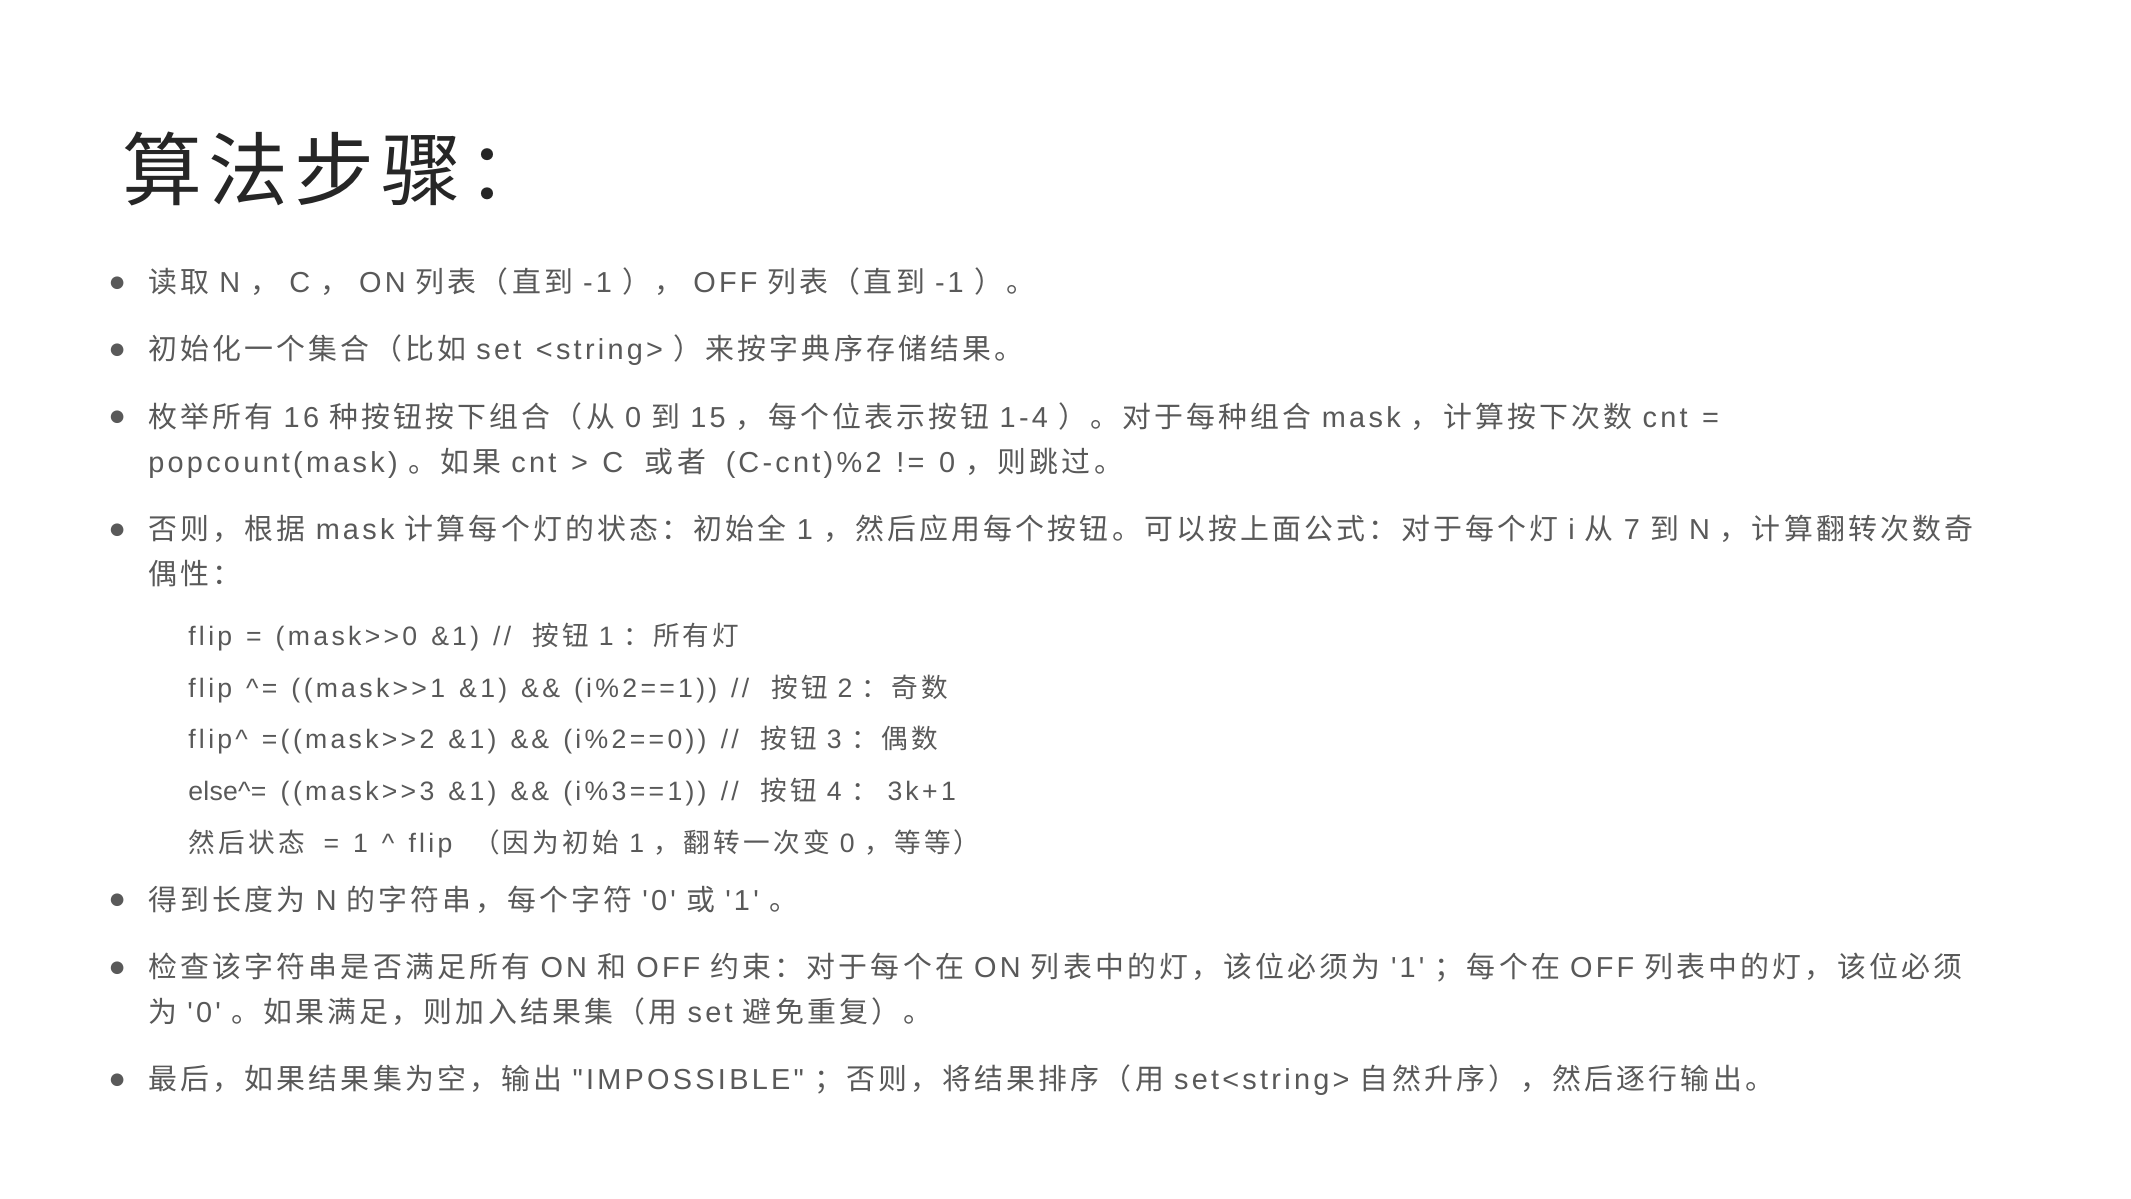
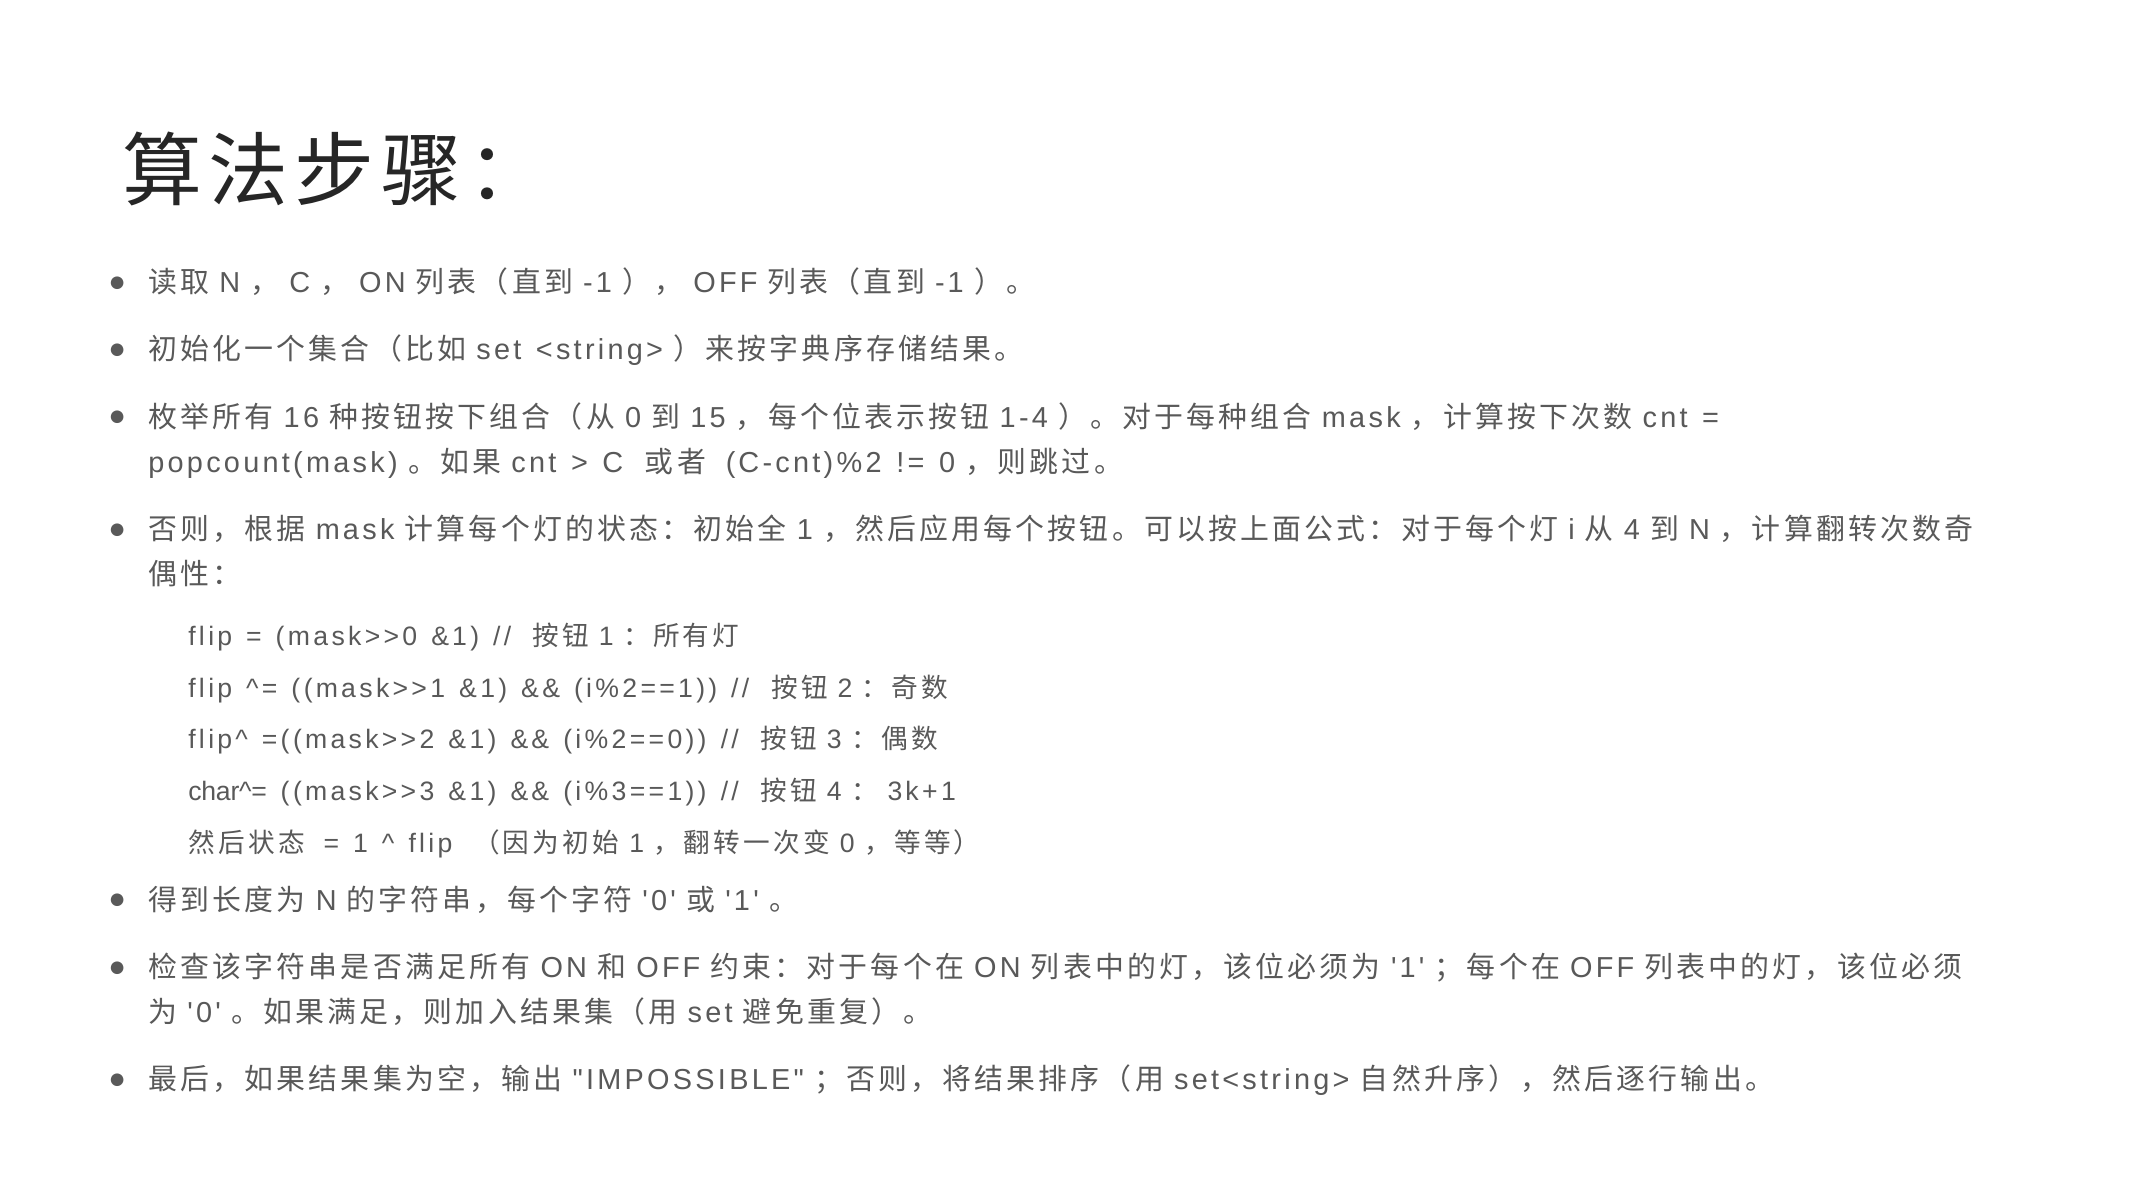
7 at (1632, 530): 7 -> 4
else^=: else^= -> char^=
